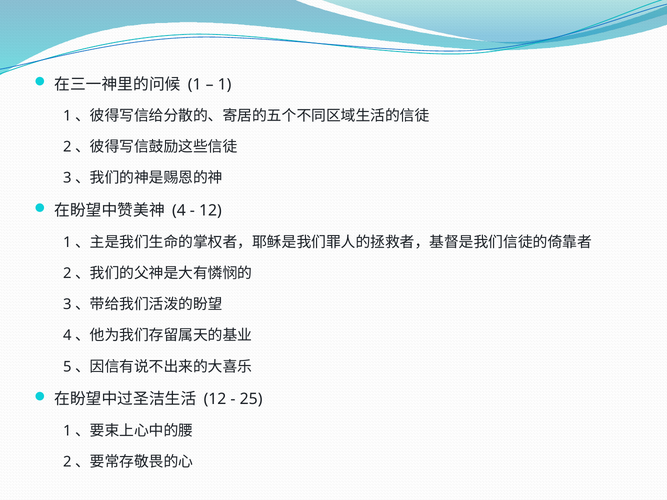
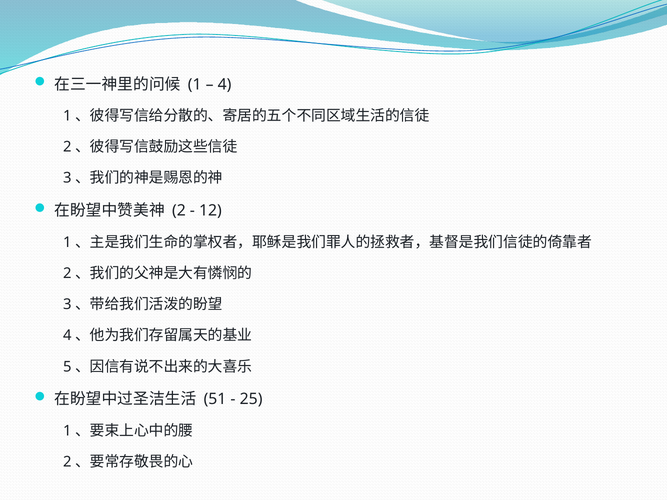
1 at (225, 84): 1 -> 4
4: 4 -> 2
12 at (215, 399): 12 -> 51
